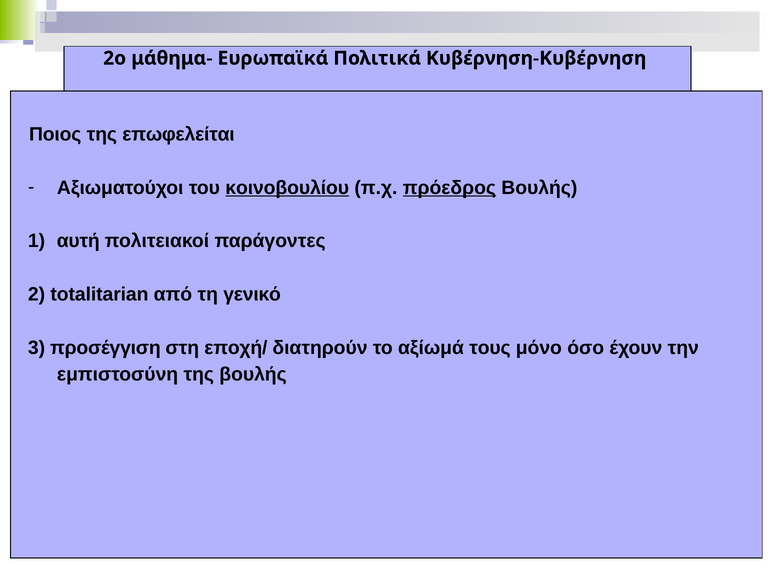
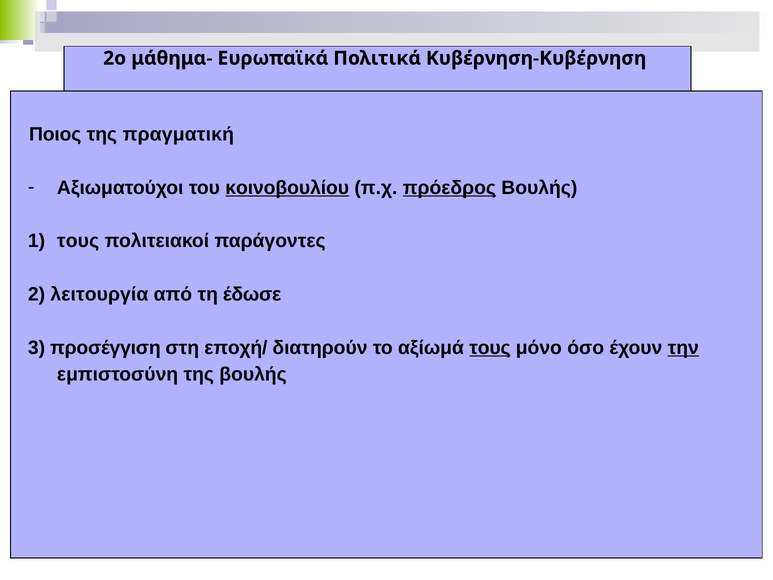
επωφελείται: επωφελείται -> πραγματική
αυτή at (78, 241): αυτή -> τους
totalitarian: totalitarian -> λειτουργία
γενικό: γενικό -> έδωσε
τους at (490, 348) underline: none -> present
την underline: none -> present
